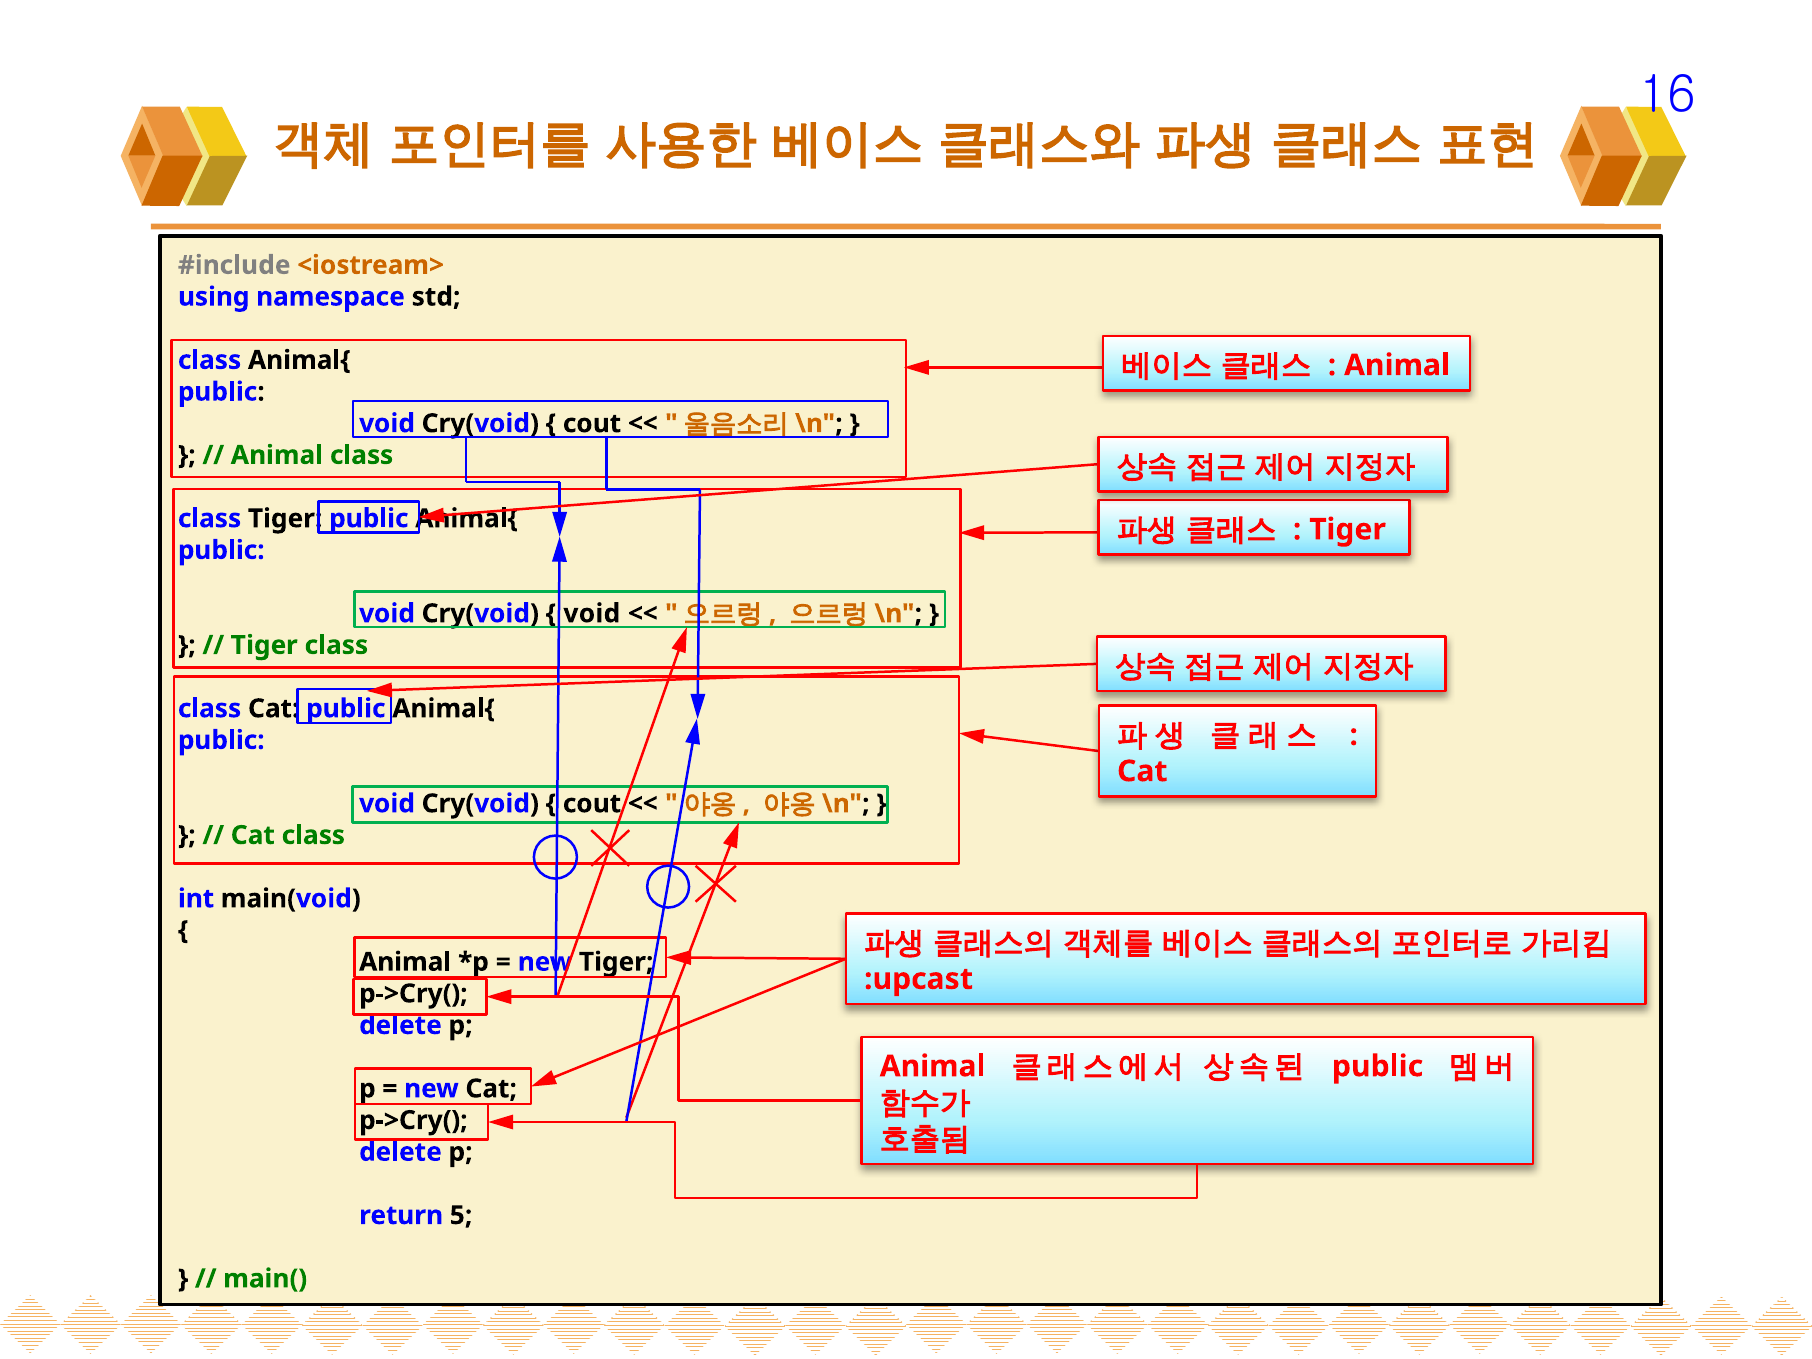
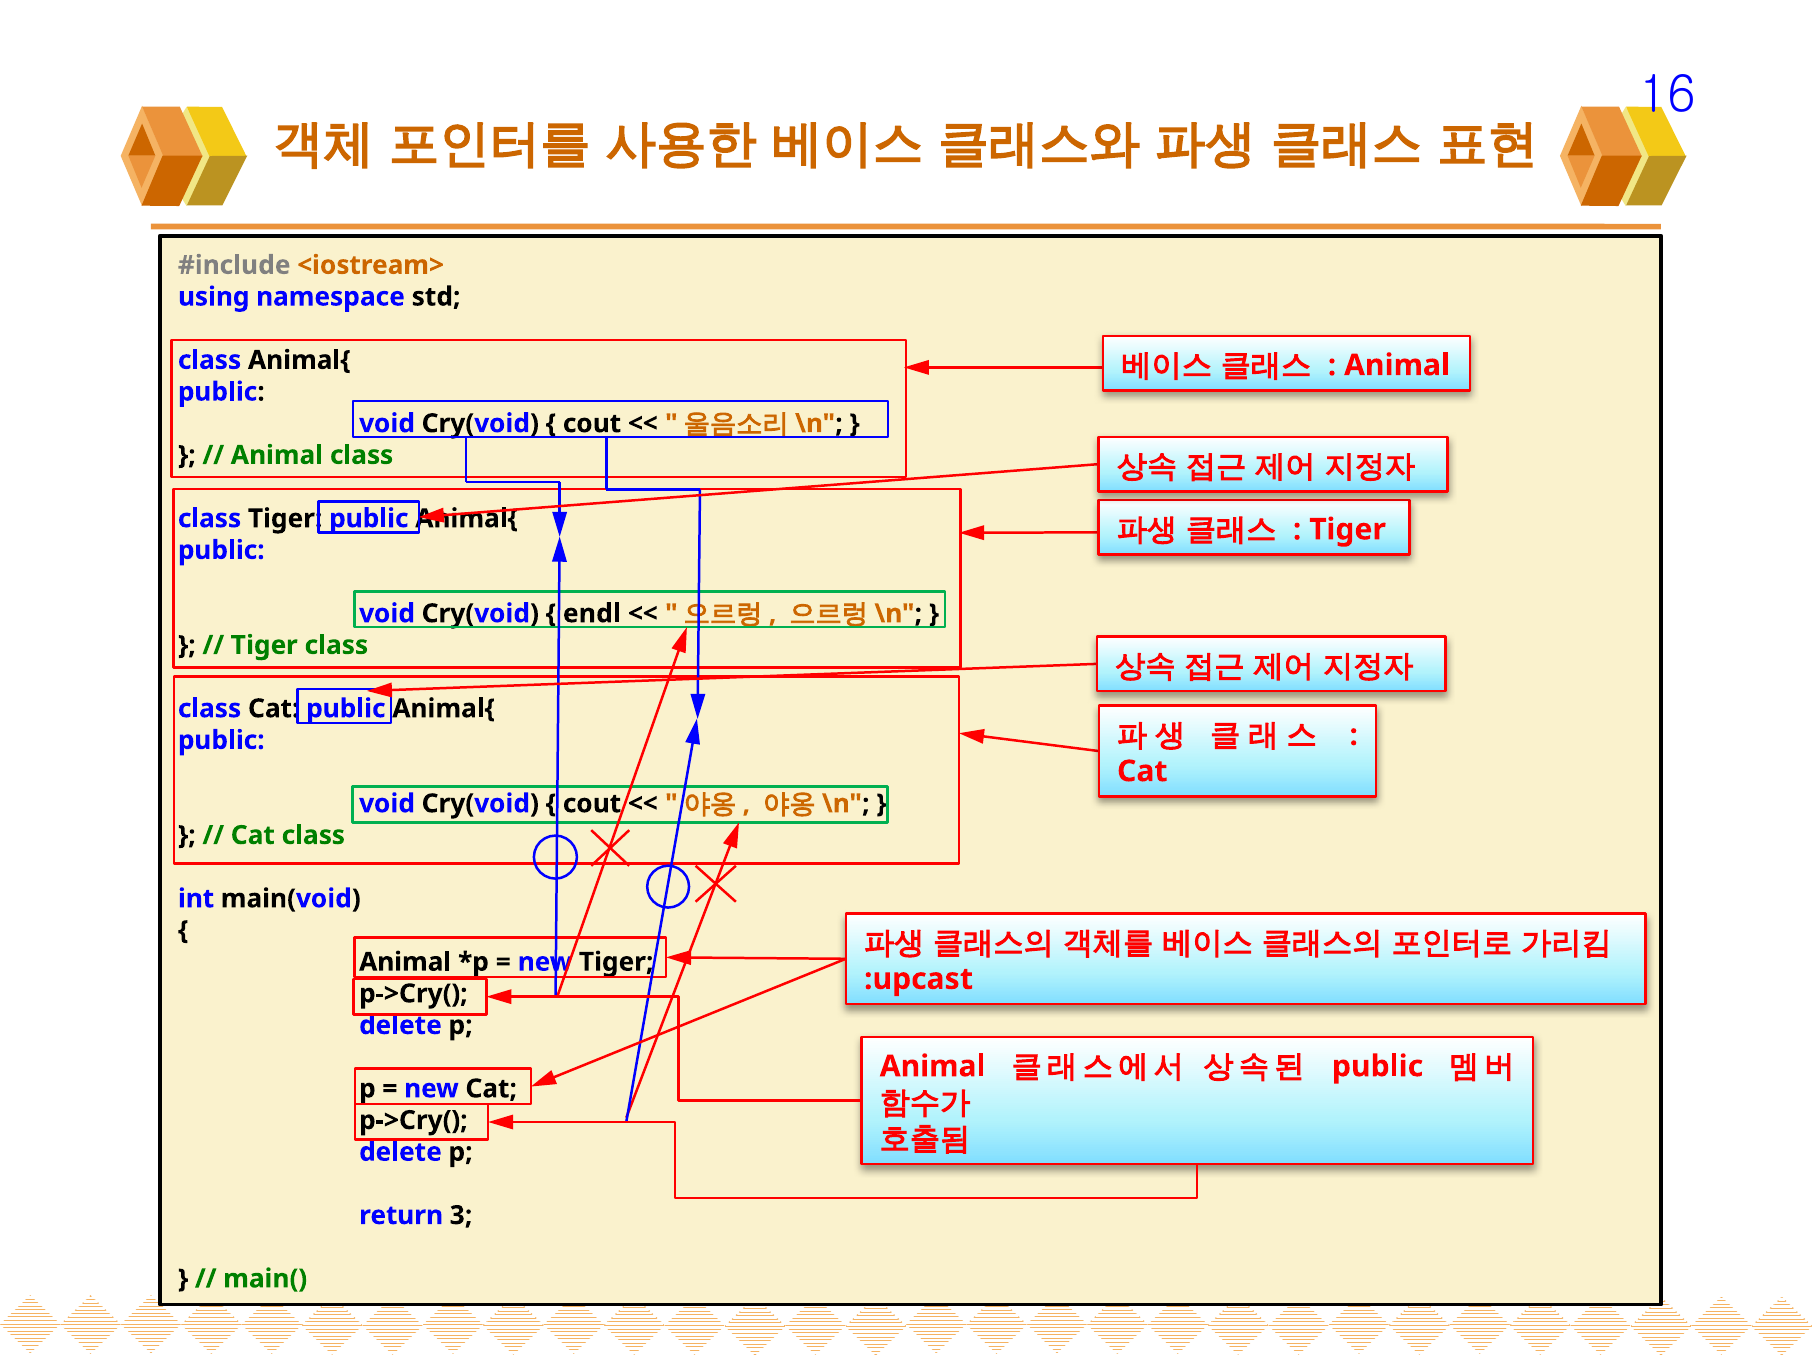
void at (592, 614): void -> endl
5: 5 -> 3
